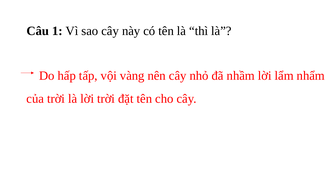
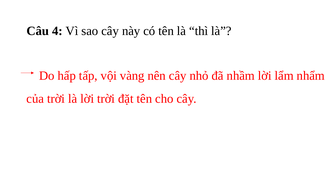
1: 1 -> 4
